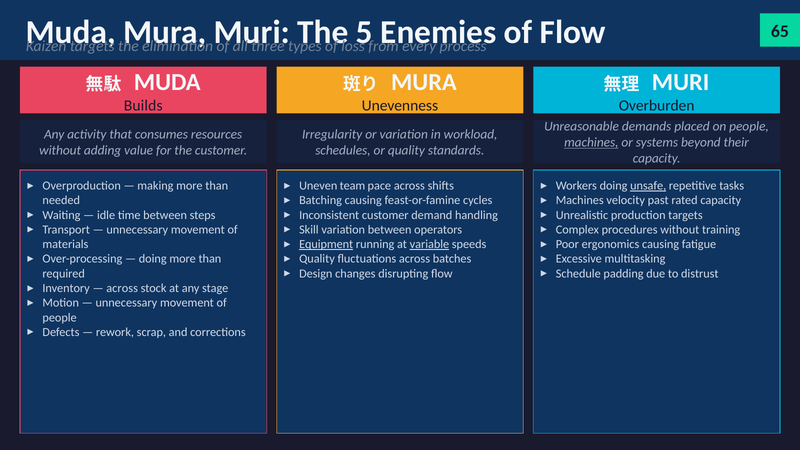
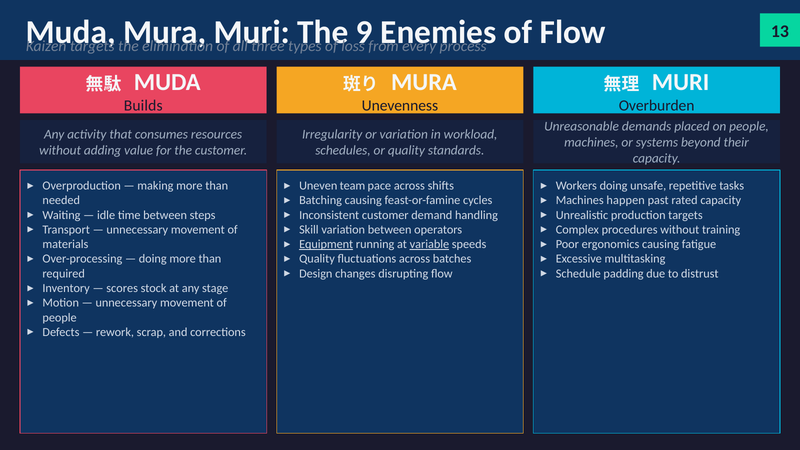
5: 5 -> 9
65: 65 -> 13
machines at (591, 143) underline: present -> none
unsafe underline: present -> none
velocity: velocity -> happen
across at (122, 288): across -> scores
